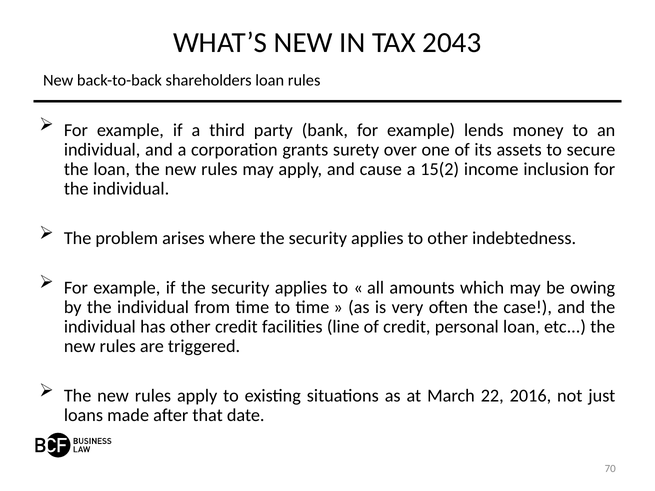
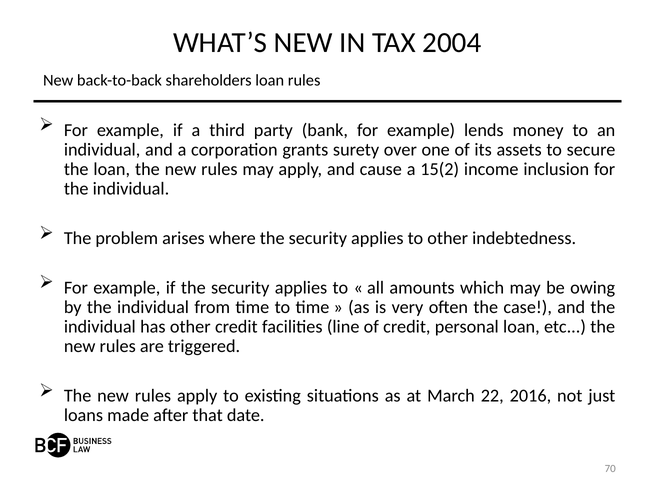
2043: 2043 -> 2004
